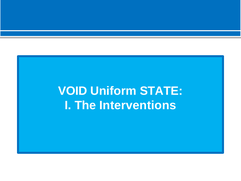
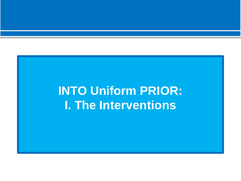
VOID: VOID -> INTO
STATE: STATE -> PRIOR
